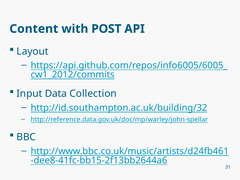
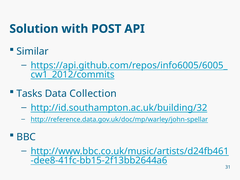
Content: Content -> Solution
Layout: Layout -> Similar
Input: Input -> Tasks
